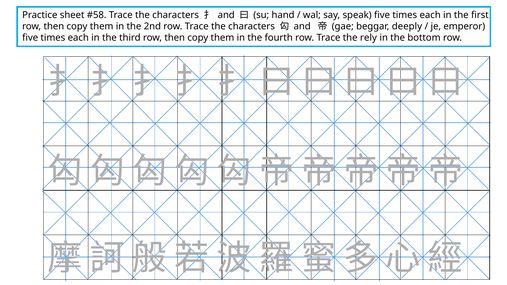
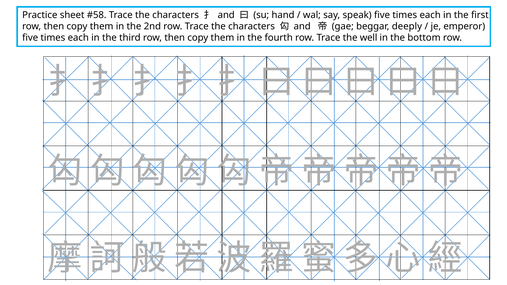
rely: rely -> well
